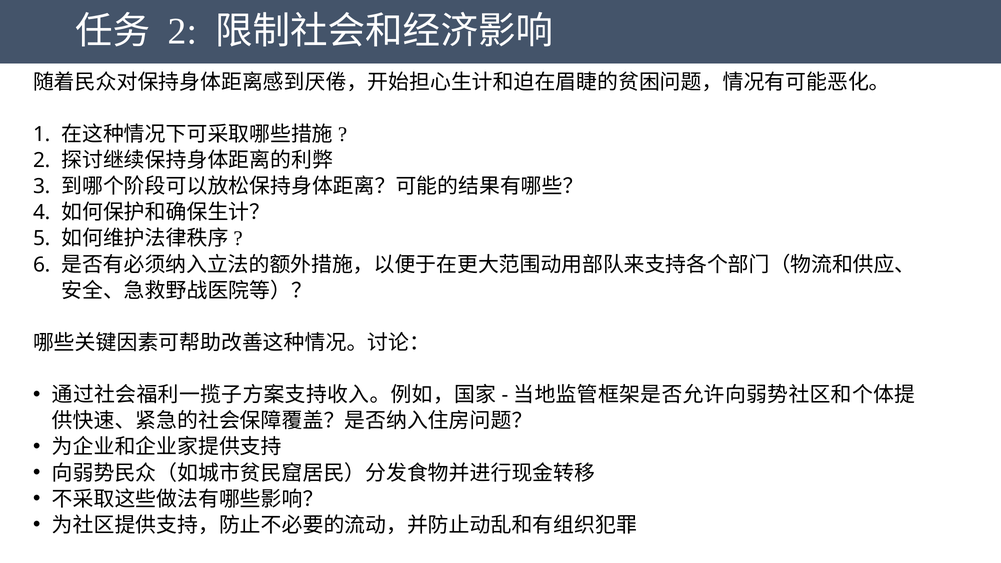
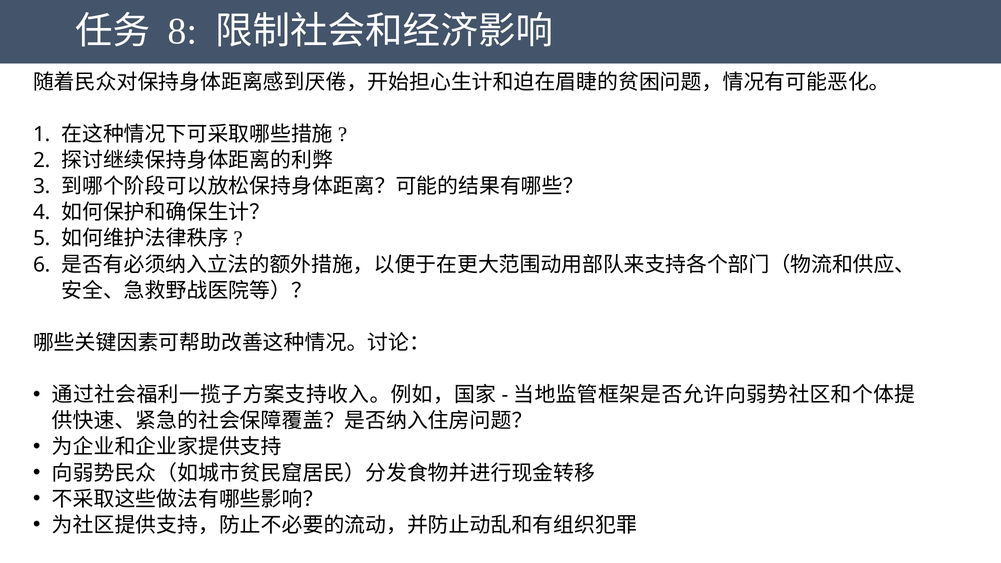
2 at (182, 31): 2 -> 8
